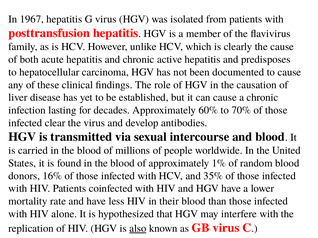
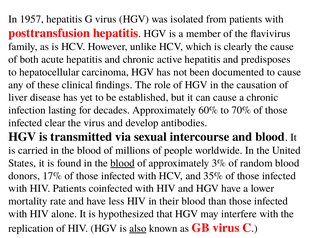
1967: 1967 -> 1957
blood at (123, 163) underline: none -> present
1%: 1% -> 3%
16%: 16% -> 17%
